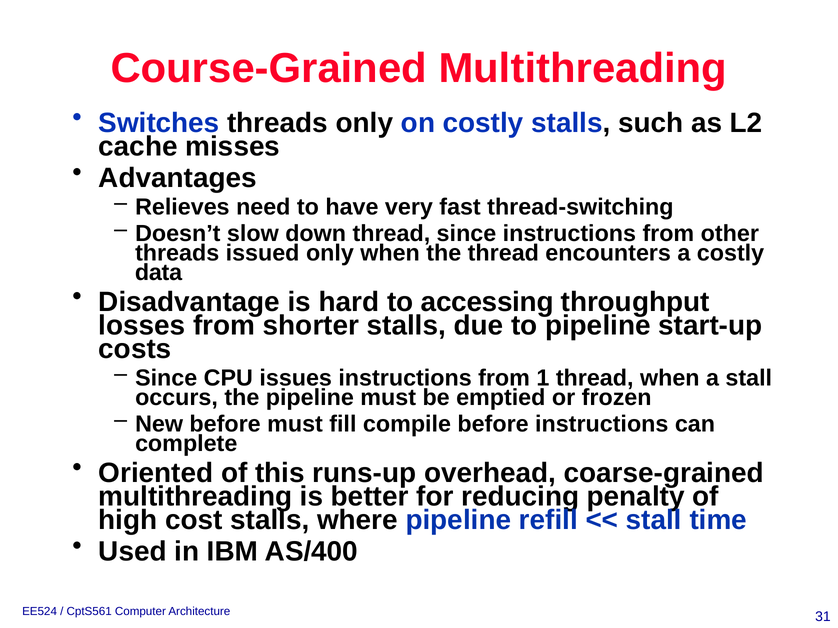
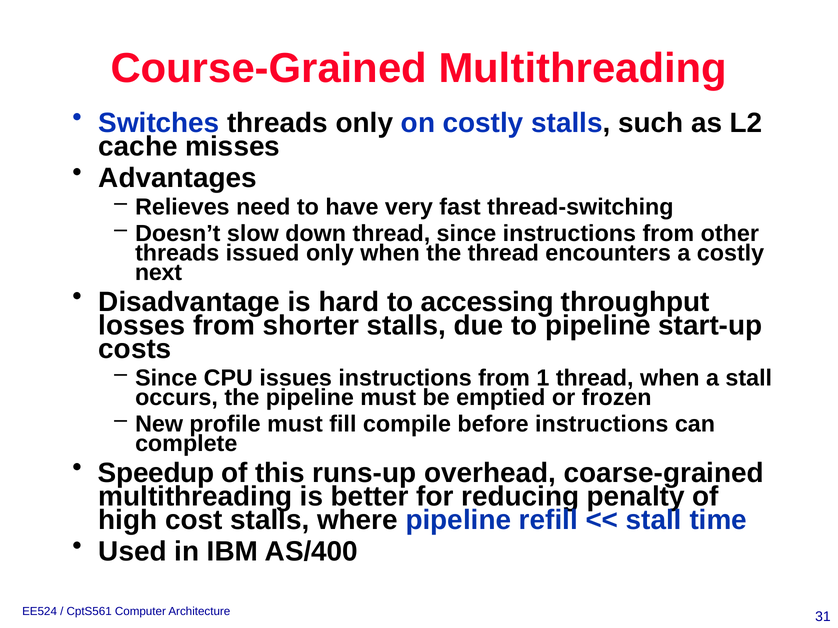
data: data -> next
New before: before -> profile
Oriented: Oriented -> Speedup
